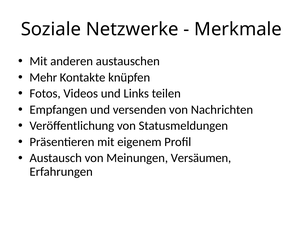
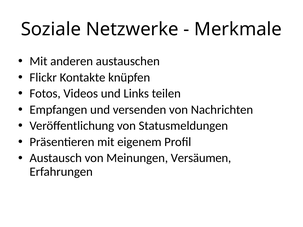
Mehr: Mehr -> Flickr
